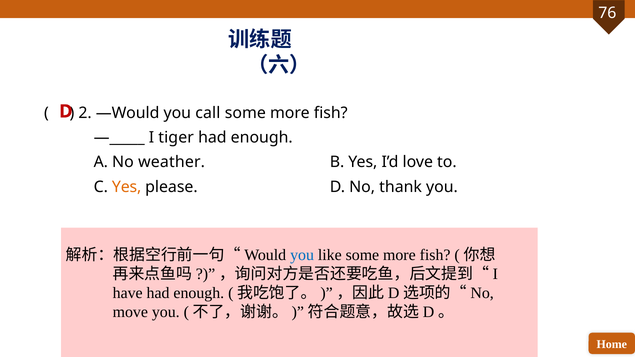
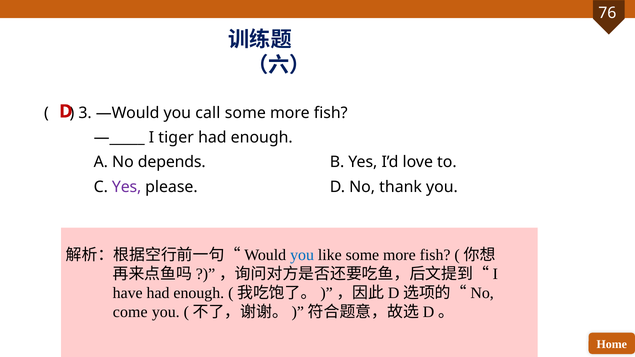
2: 2 -> 3
weather: weather -> depends
Yes at (127, 187) colour: orange -> purple
move: move -> come
